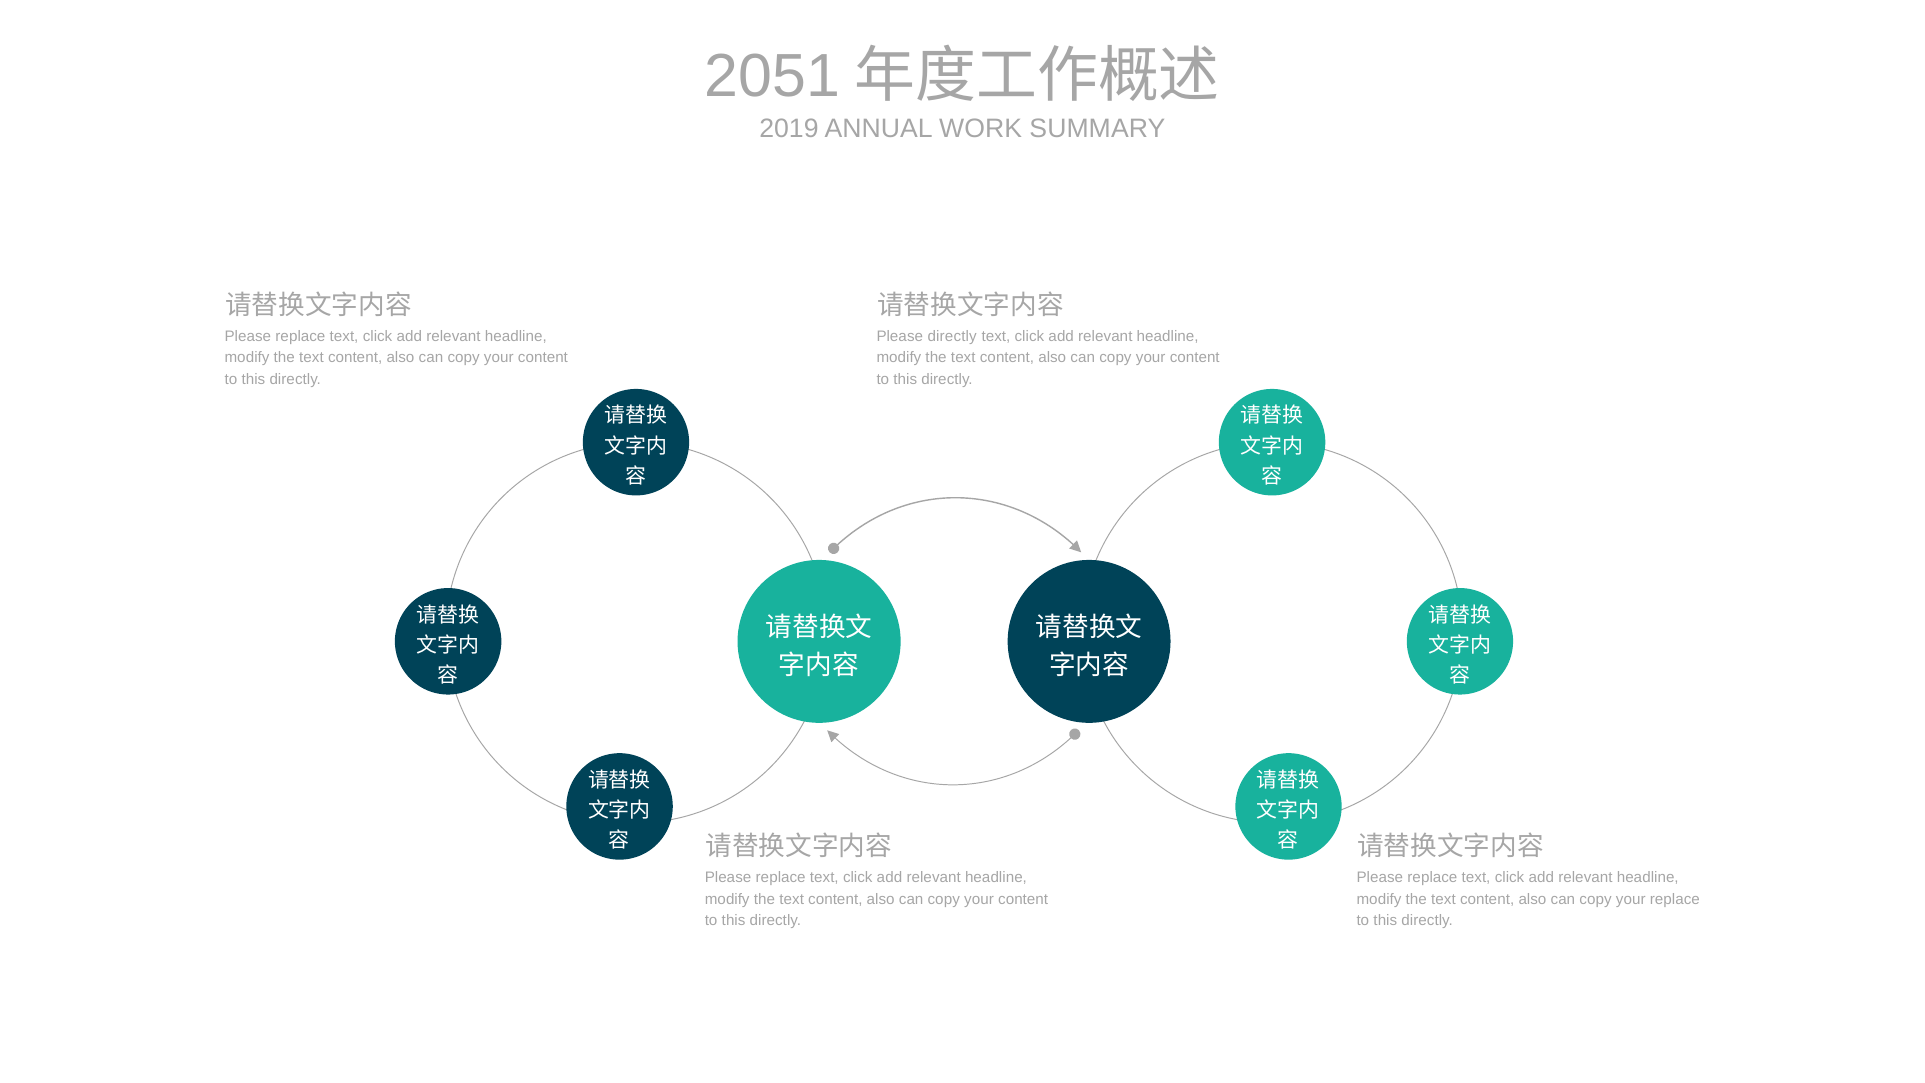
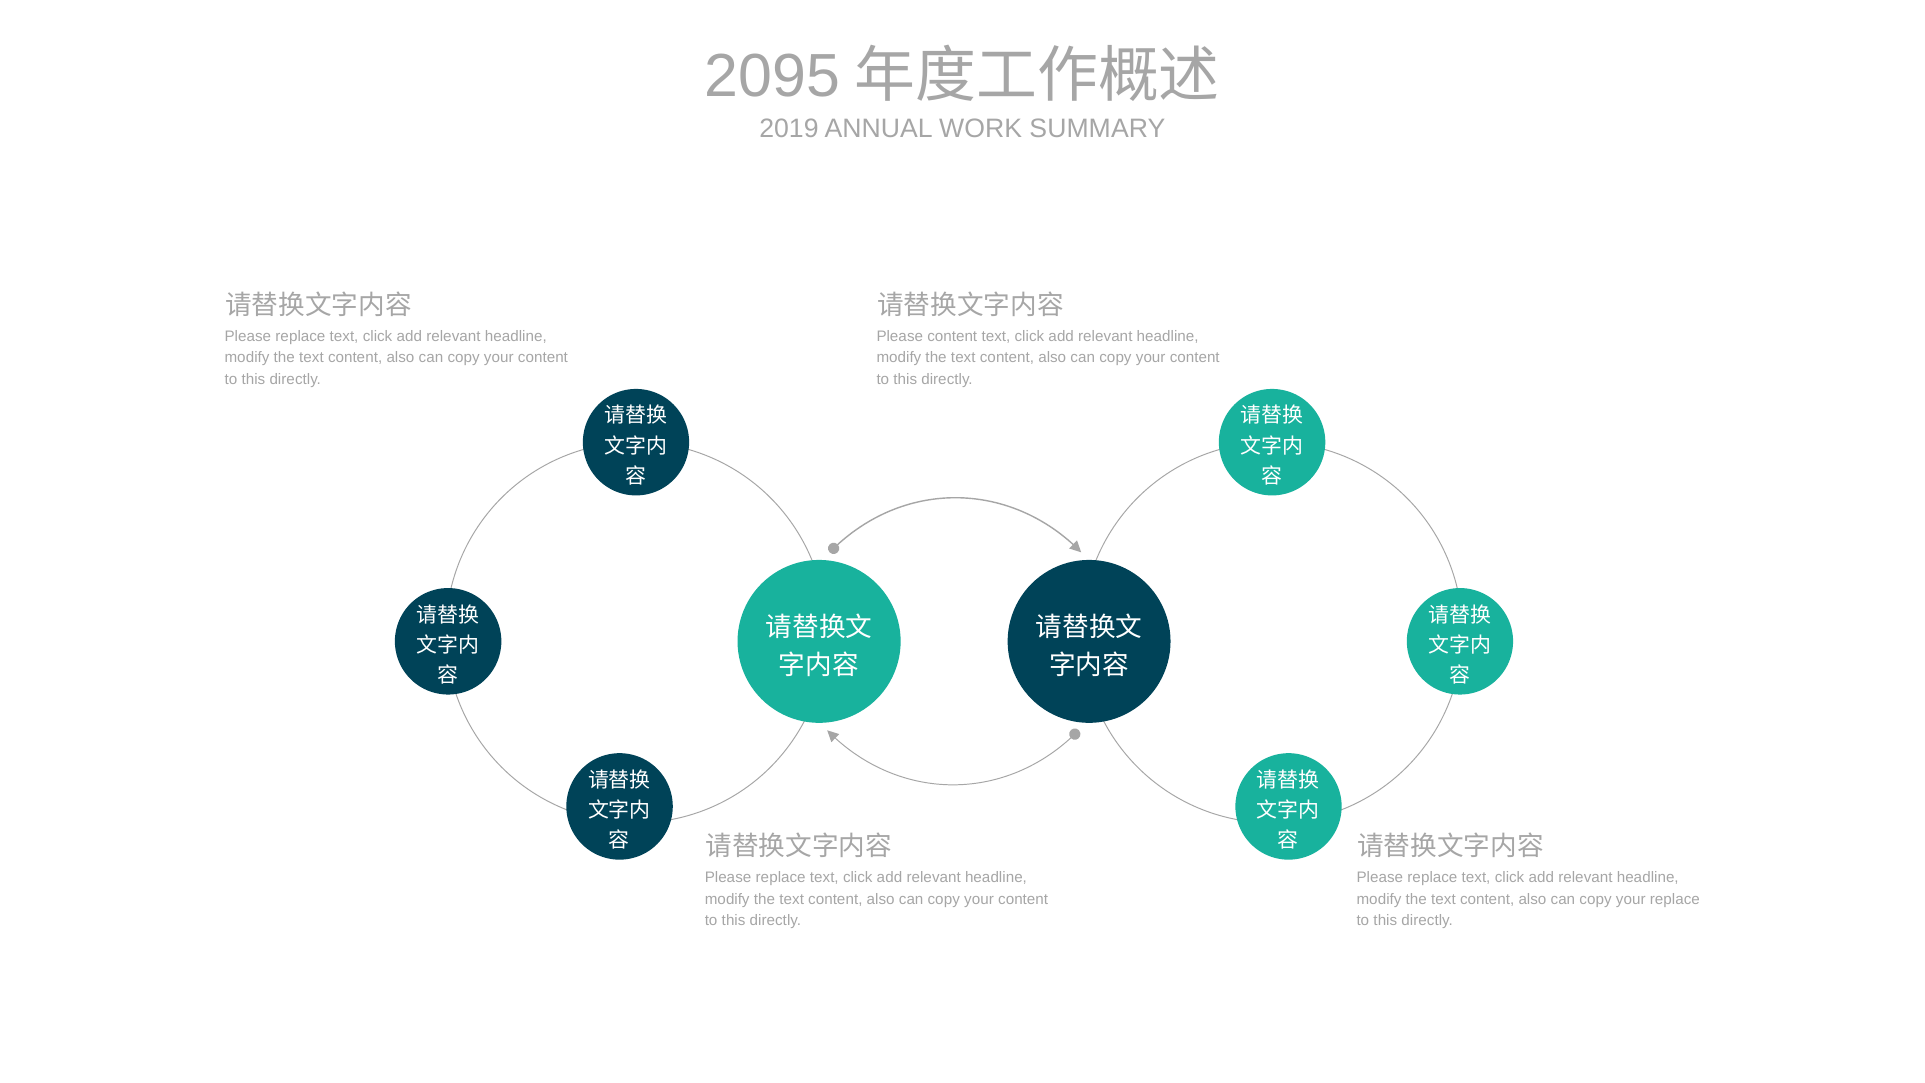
2051: 2051 -> 2095
Please directly: directly -> content
